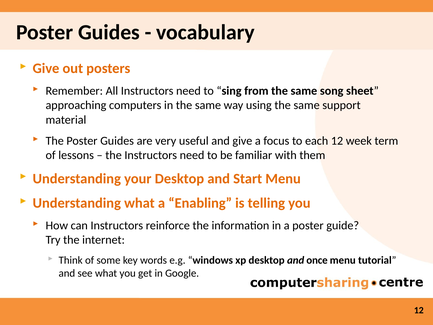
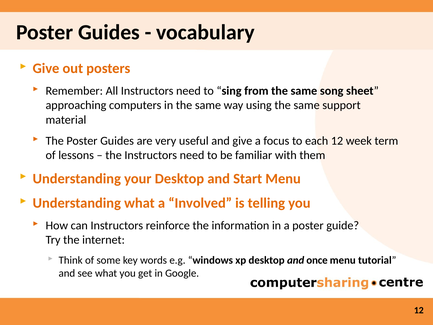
Enabling: Enabling -> Involved
